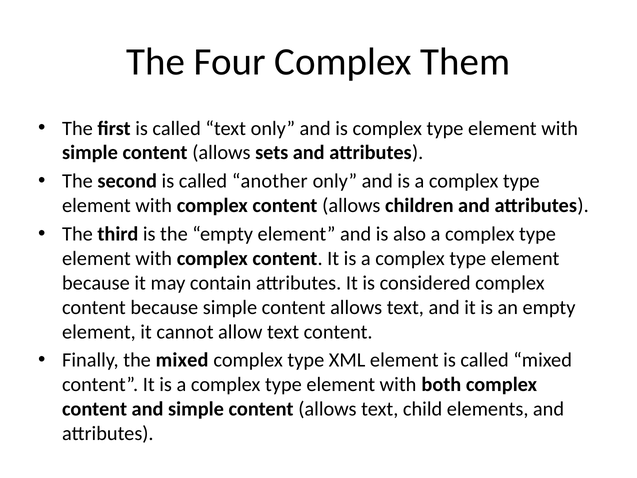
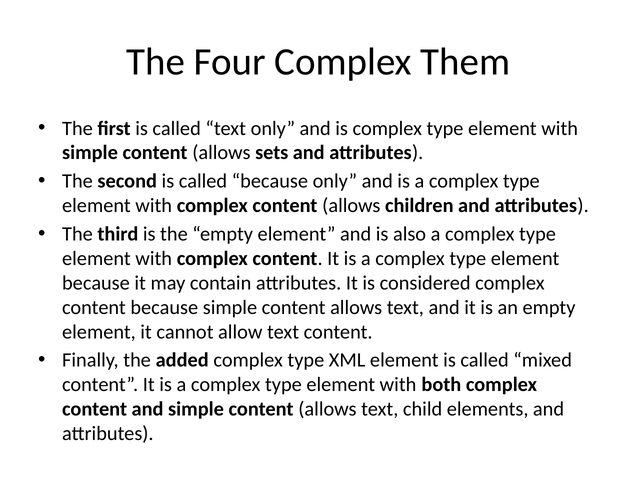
called another: another -> because
the mixed: mixed -> added
